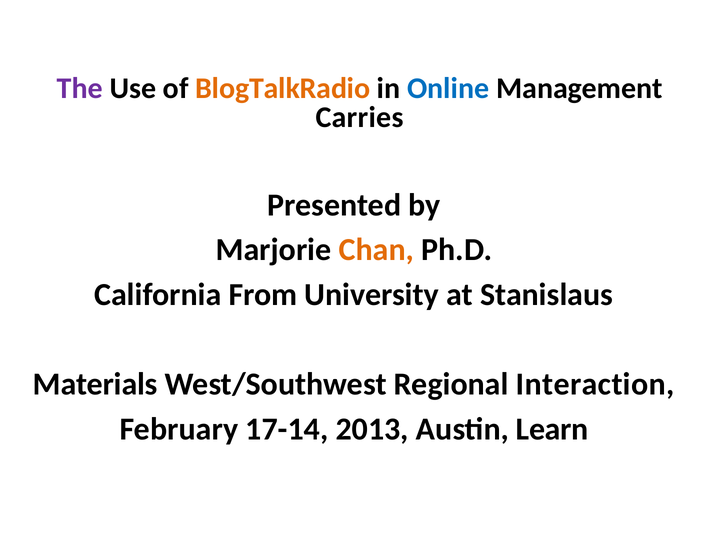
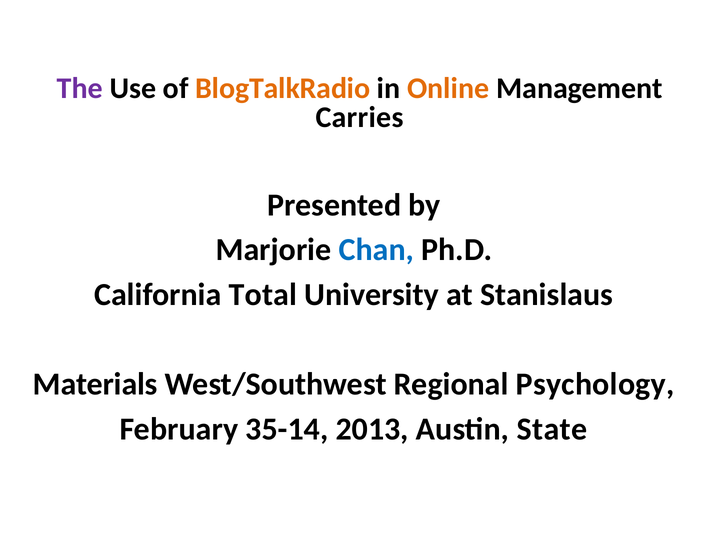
Online colour: blue -> orange
Chan colour: orange -> blue
From: From -> Total
Interaction: Interaction -> Psychology
17-14: 17-14 -> 35-14
Learn: Learn -> State
